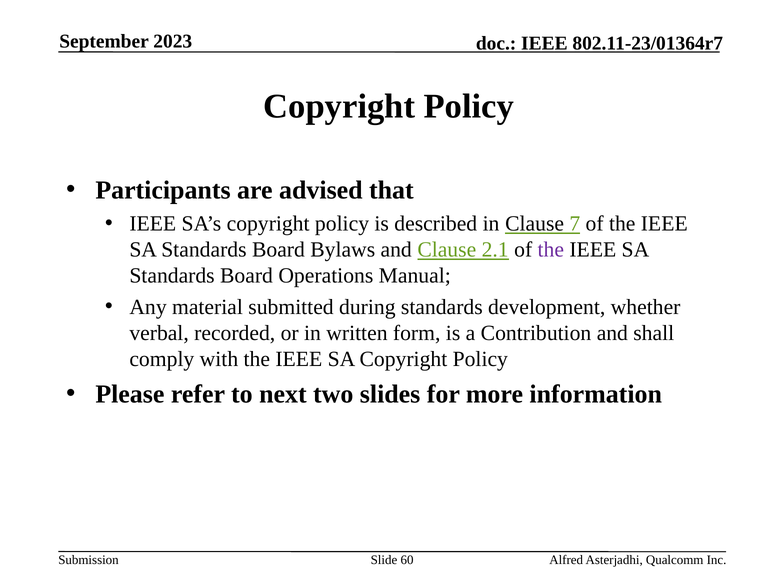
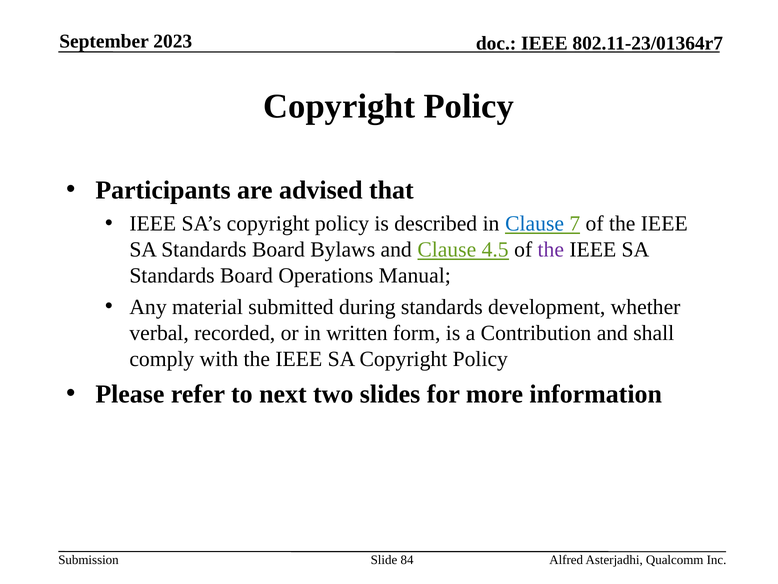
Clause at (535, 223) colour: black -> blue
2.1: 2.1 -> 4.5
60: 60 -> 84
